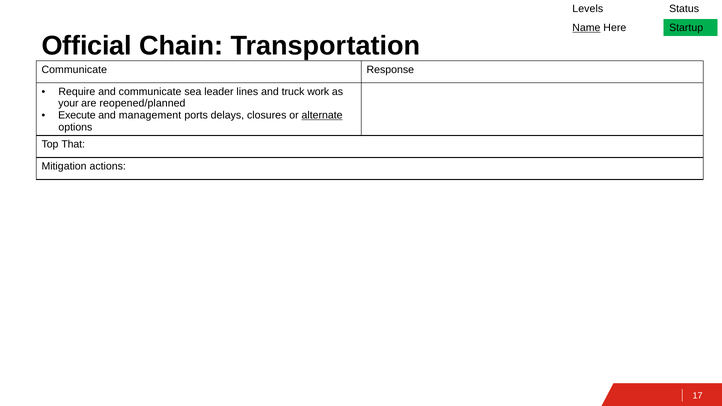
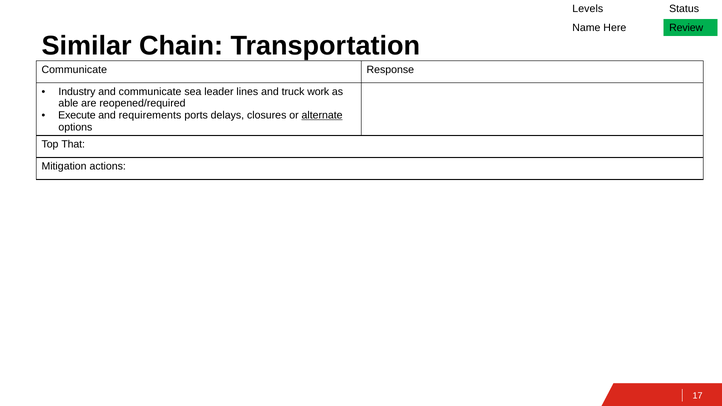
Name underline: present -> none
Startup: Startup -> Review
Official: Official -> Similar
Require: Require -> Industry
your: your -> able
reopened/planned: reopened/planned -> reopened/required
management: management -> requirements
